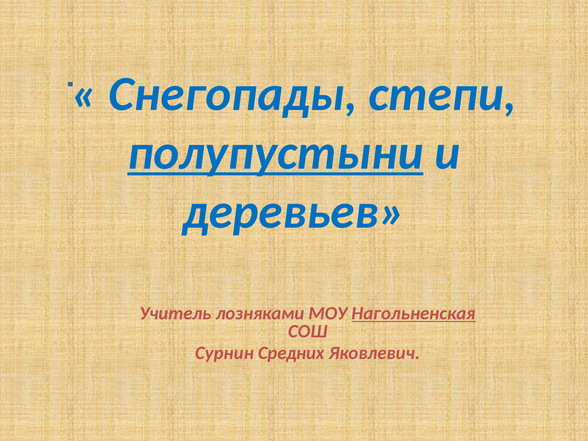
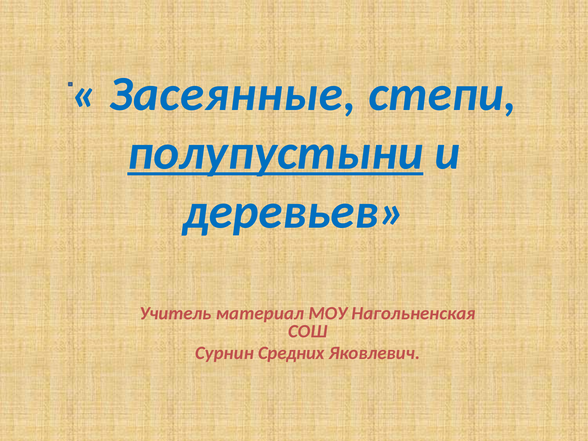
Снегопады: Снегопады -> Засеянные
лозняками: лозняками -> материал
Нагольненская underline: present -> none
